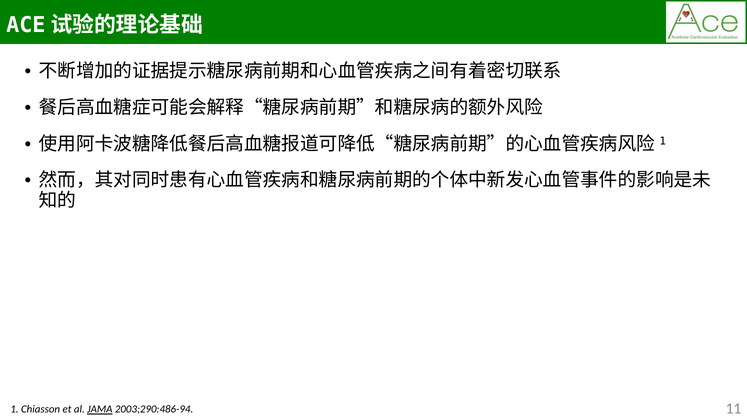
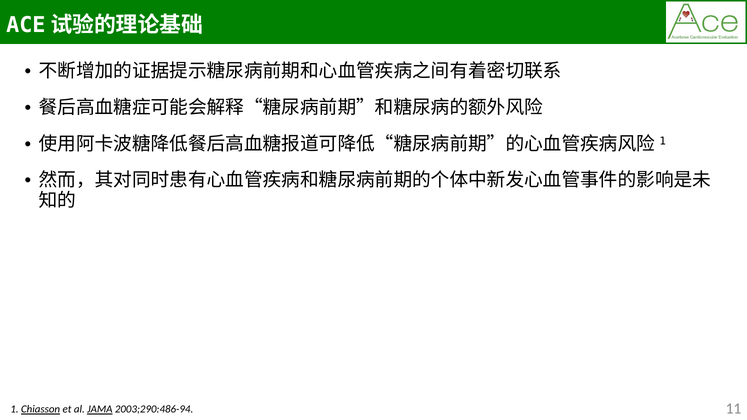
Chiasson underline: none -> present
